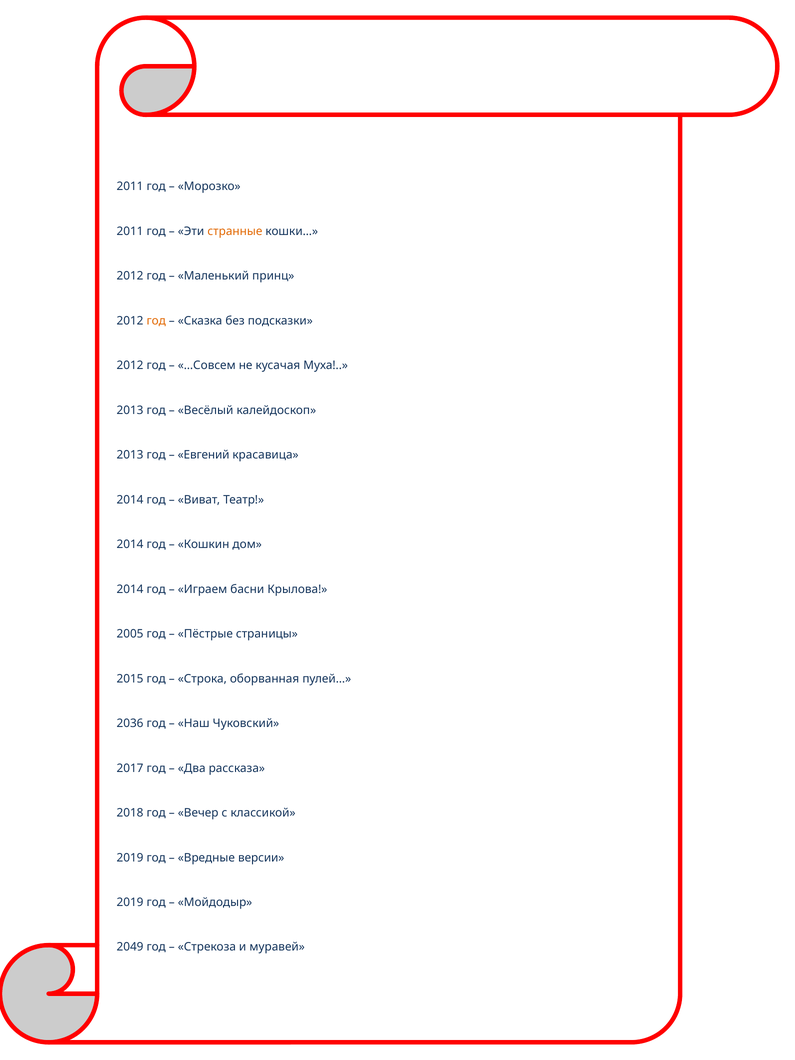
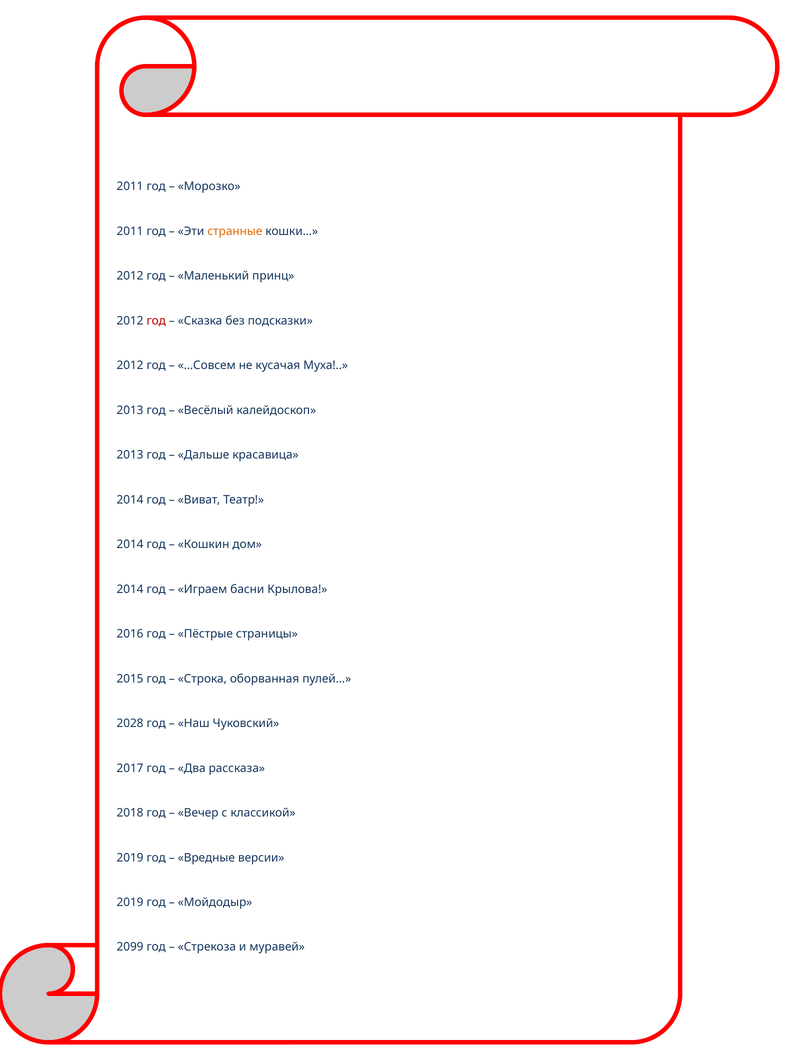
год at (156, 321) colour: orange -> red
Евгений: Евгений -> Дальше
2005: 2005 -> 2016
2036: 2036 -> 2028
2049: 2049 -> 2099
